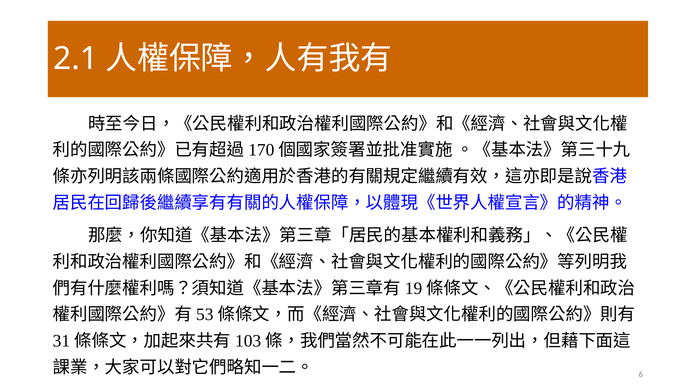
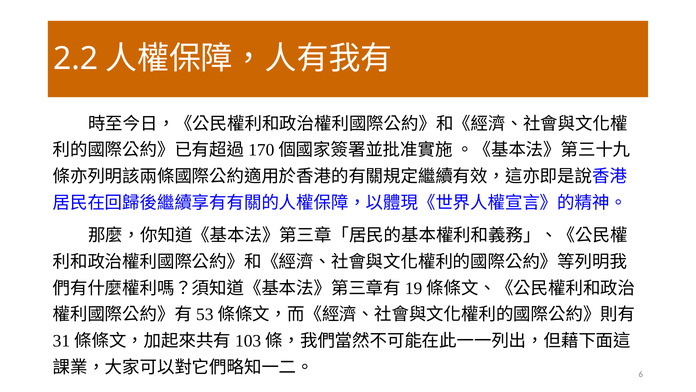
2.1: 2.1 -> 2.2
